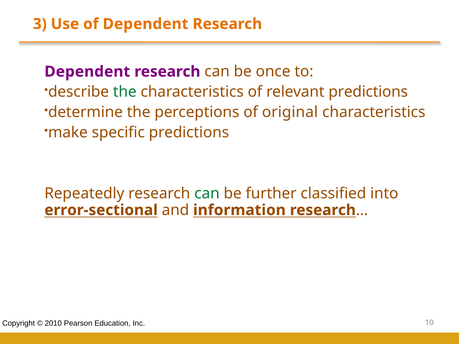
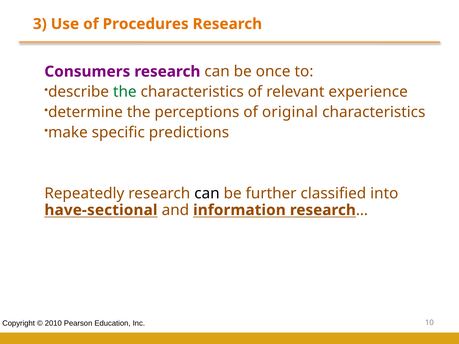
of Dependent: Dependent -> Procedures
Dependent at (87, 72): Dependent -> Consumers
relevant predictions: predictions -> experience
can at (207, 194) colour: green -> black
error-sectional: error-sectional -> have-sectional
